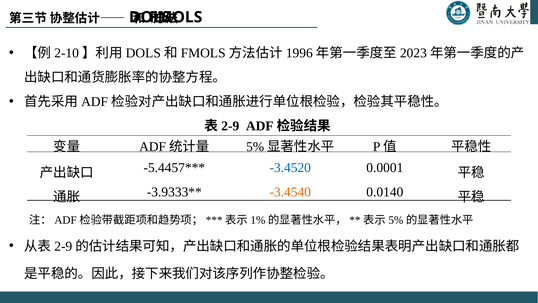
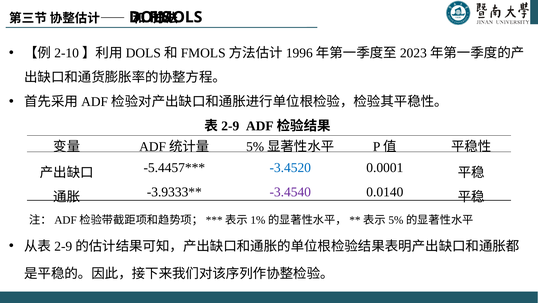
-3.4540 colour: orange -> purple
